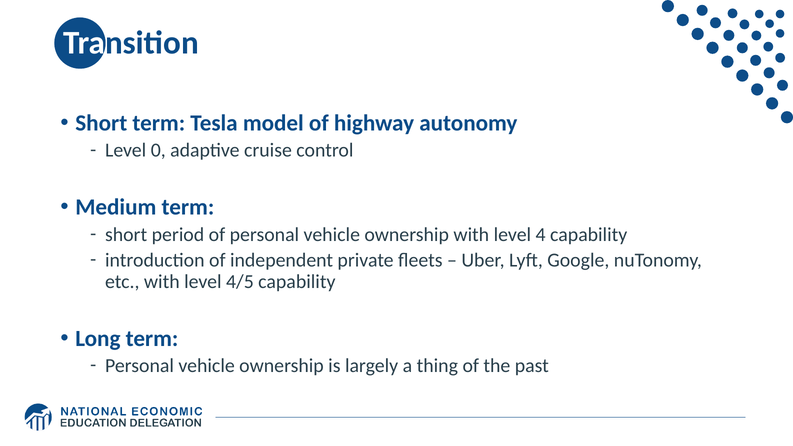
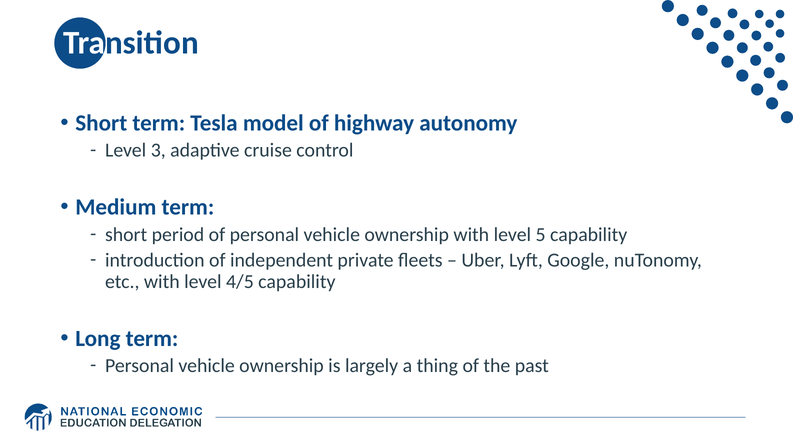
0: 0 -> 3
4: 4 -> 5
